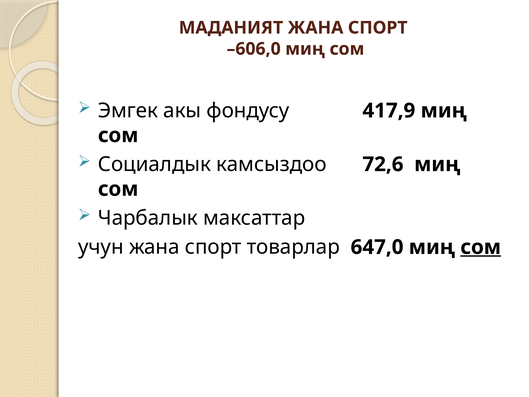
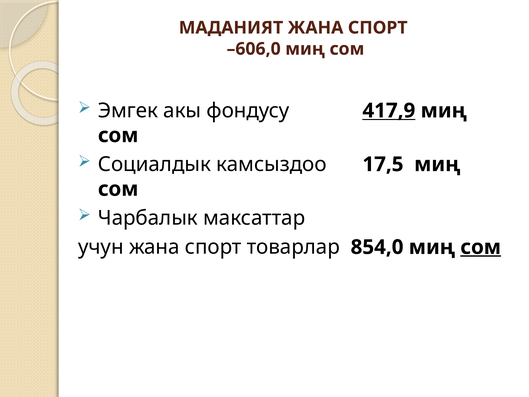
417,9 underline: none -> present
72,6: 72,6 -> 17,5
647,0: 647,0 -> 854,0
